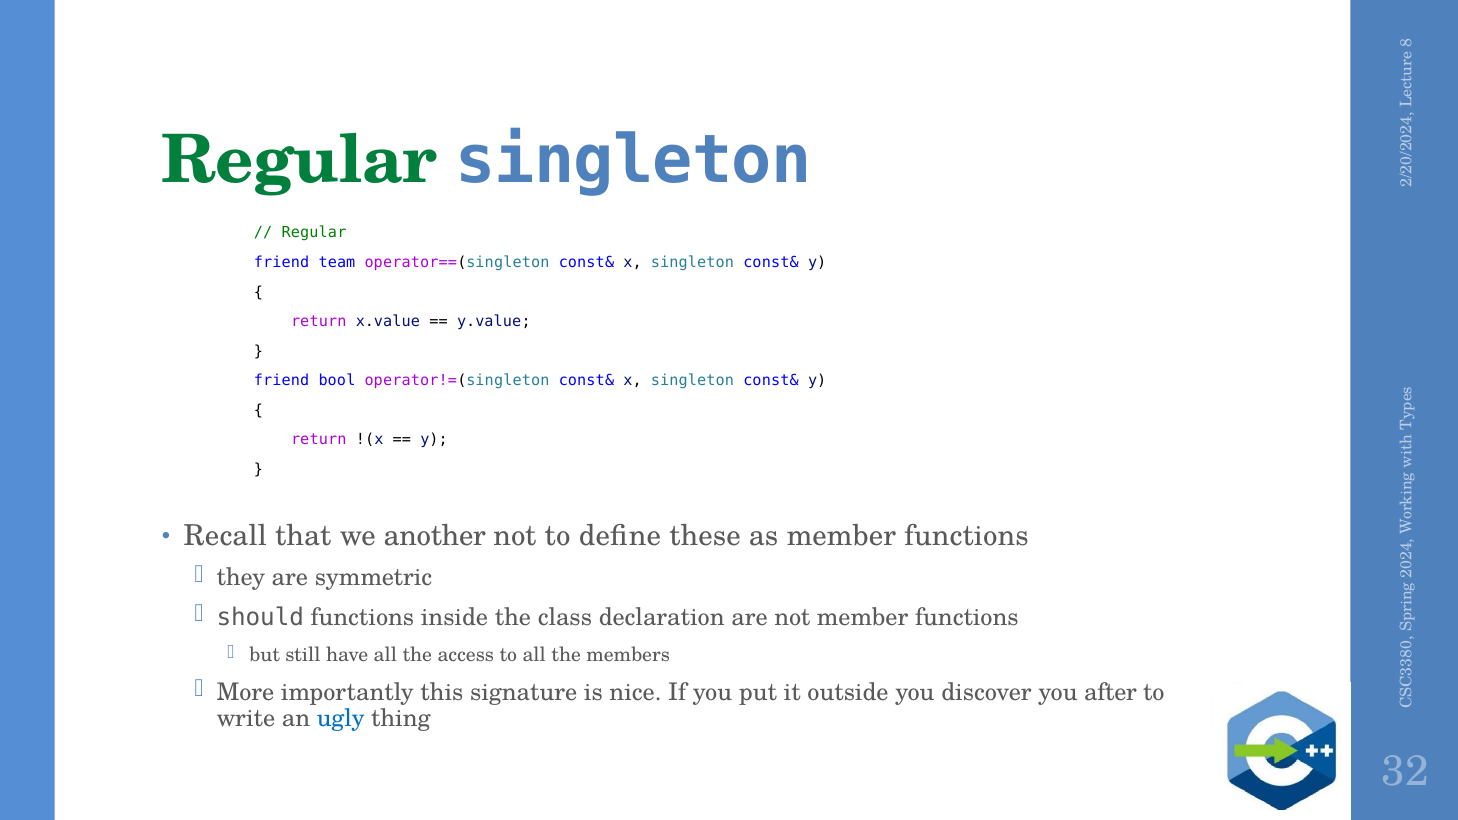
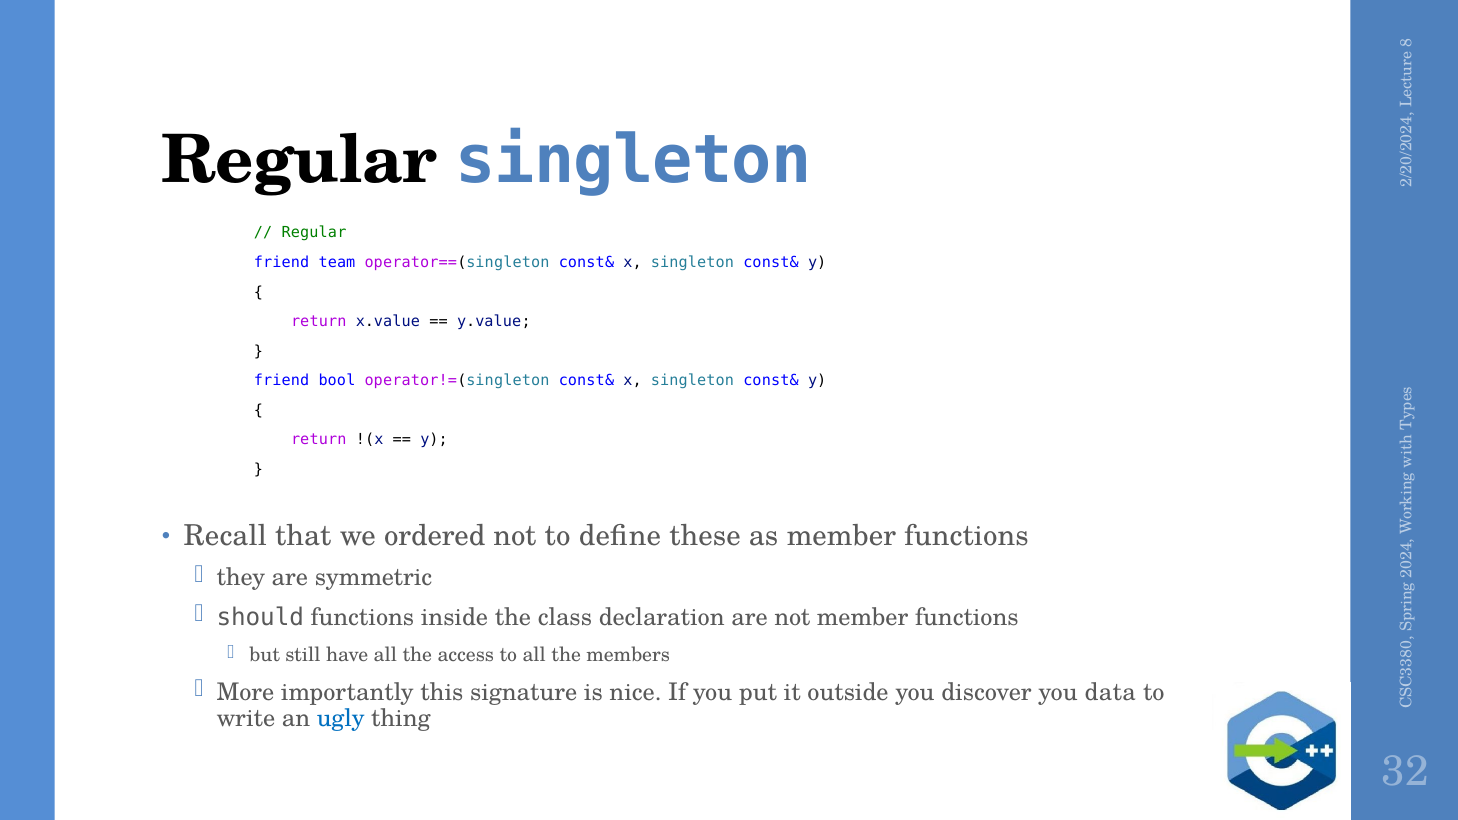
Regular at (300, 160) colour: green -> black
another: another -> ordered
after: after -> data
